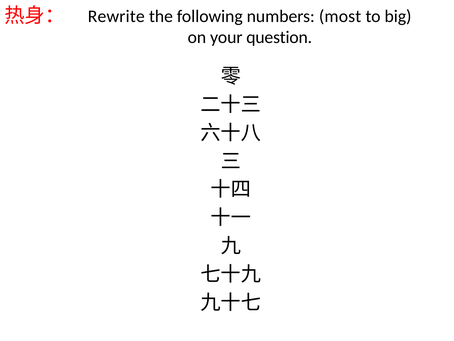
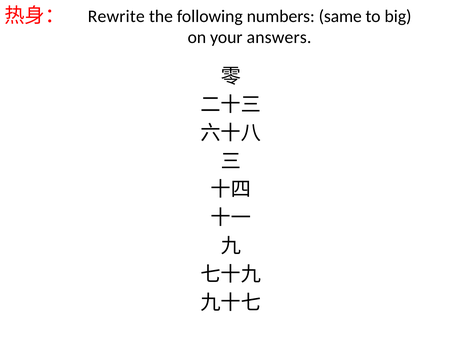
most: most -> same
question: question -> answers
